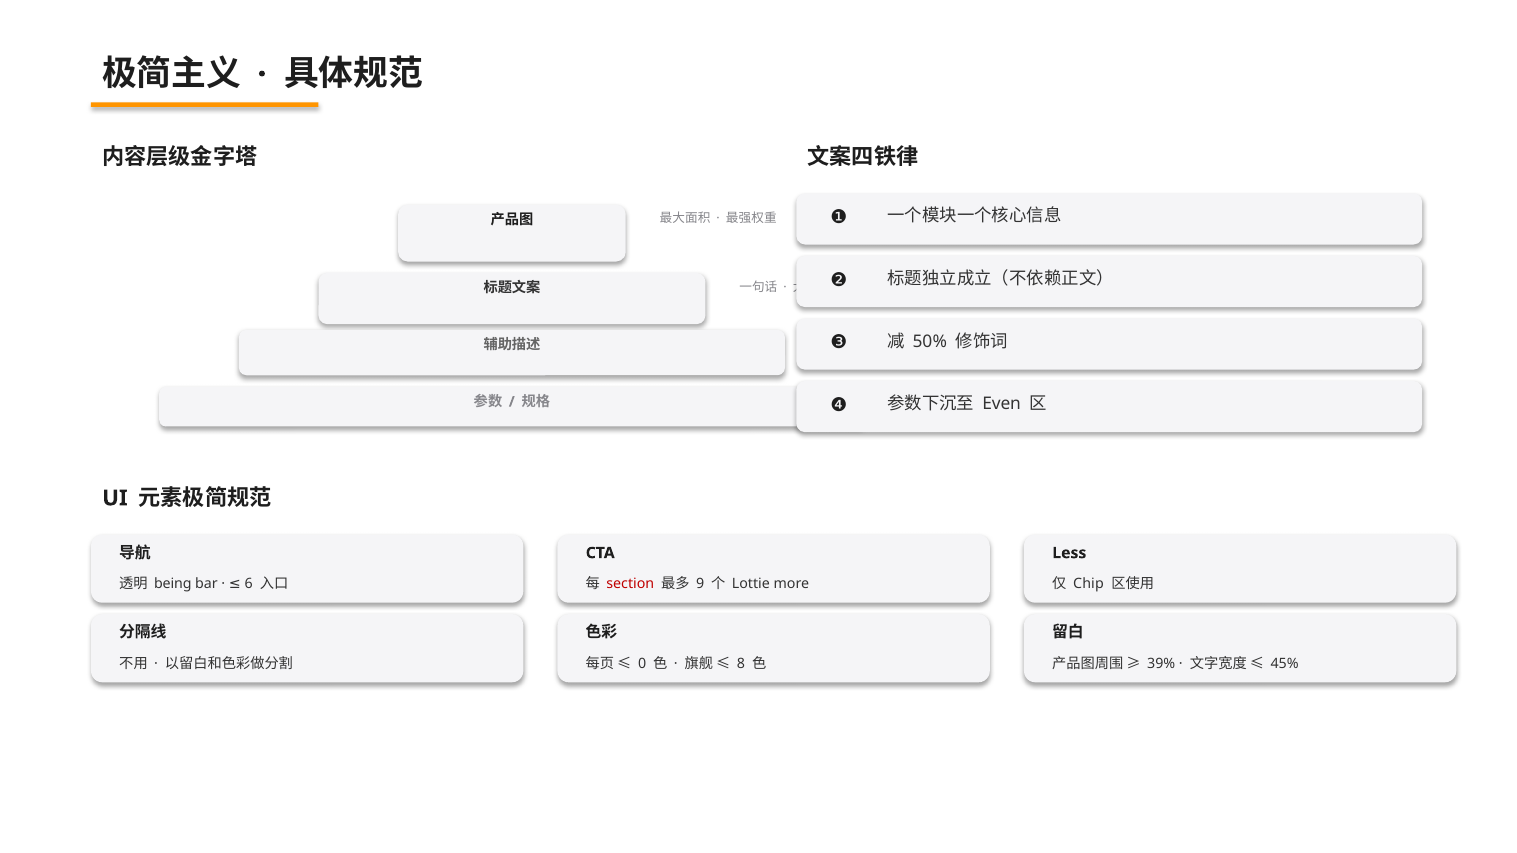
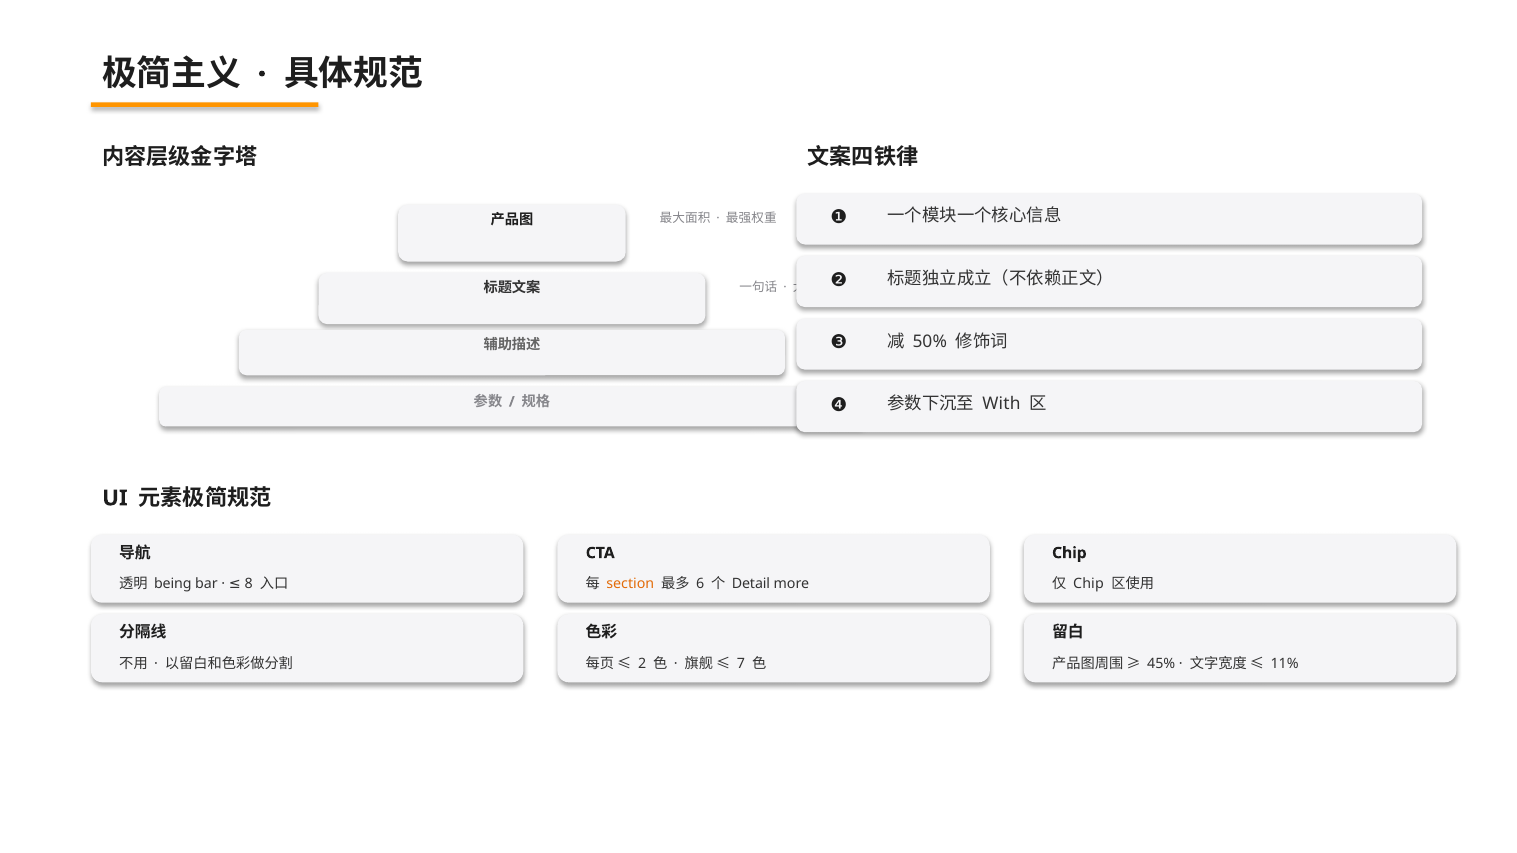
Even: Even -> With
Less at (1069, 553): Less -> Chip
6: 6 -> 8
section colour: red -> orange
9: 9 -> 6
Lottie: Lottie -> Detail
0: 0 -> 2
8: 8 -> 7
39%: 39% -> 45%
45%: 45% -> 11%
